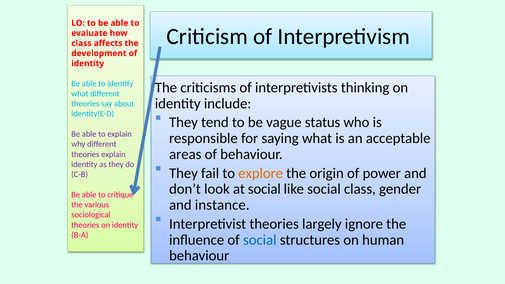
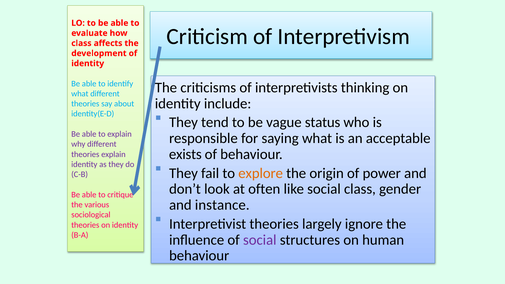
areas: areas -> exists
at social: social -> often
social at (260, 240) colour: blue -> purple
